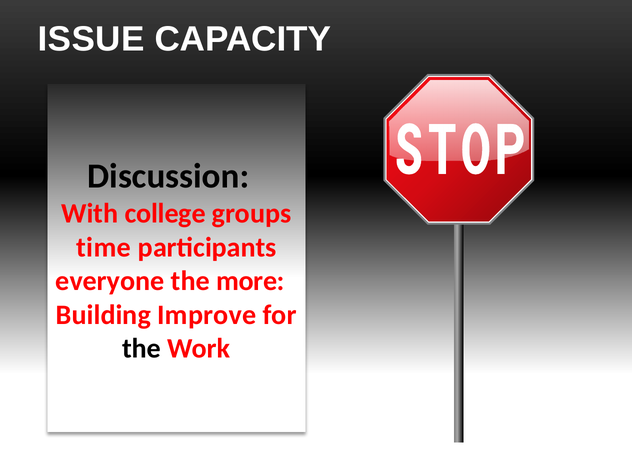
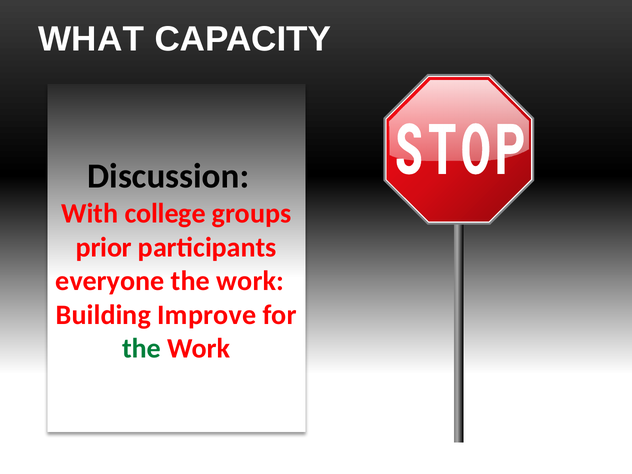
ISSUE: ISSUE -> WHAT
time: time -> prior
more at (250, 281): more -> work
the at (142, 349) colour: black -> green
